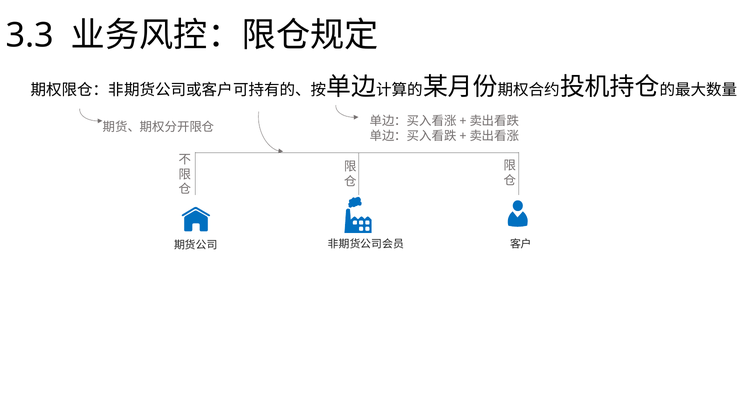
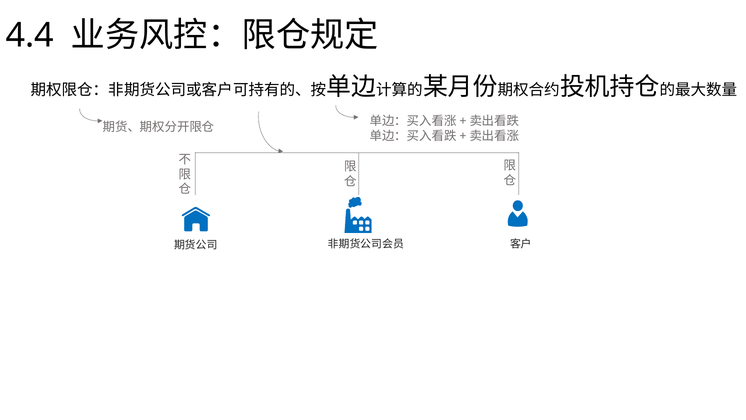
3.3: 3.3 -> 4.4
